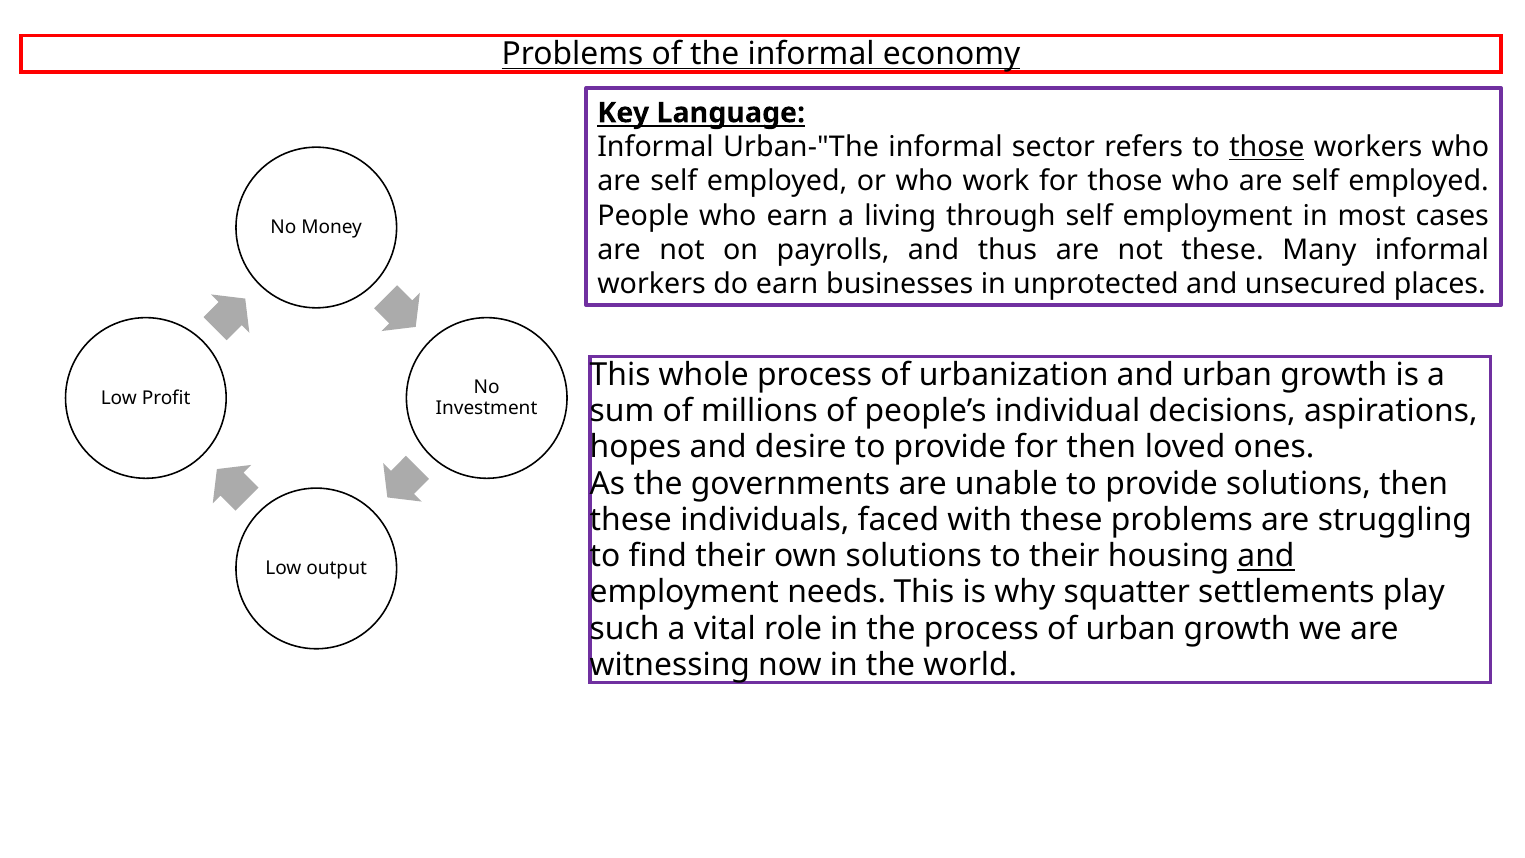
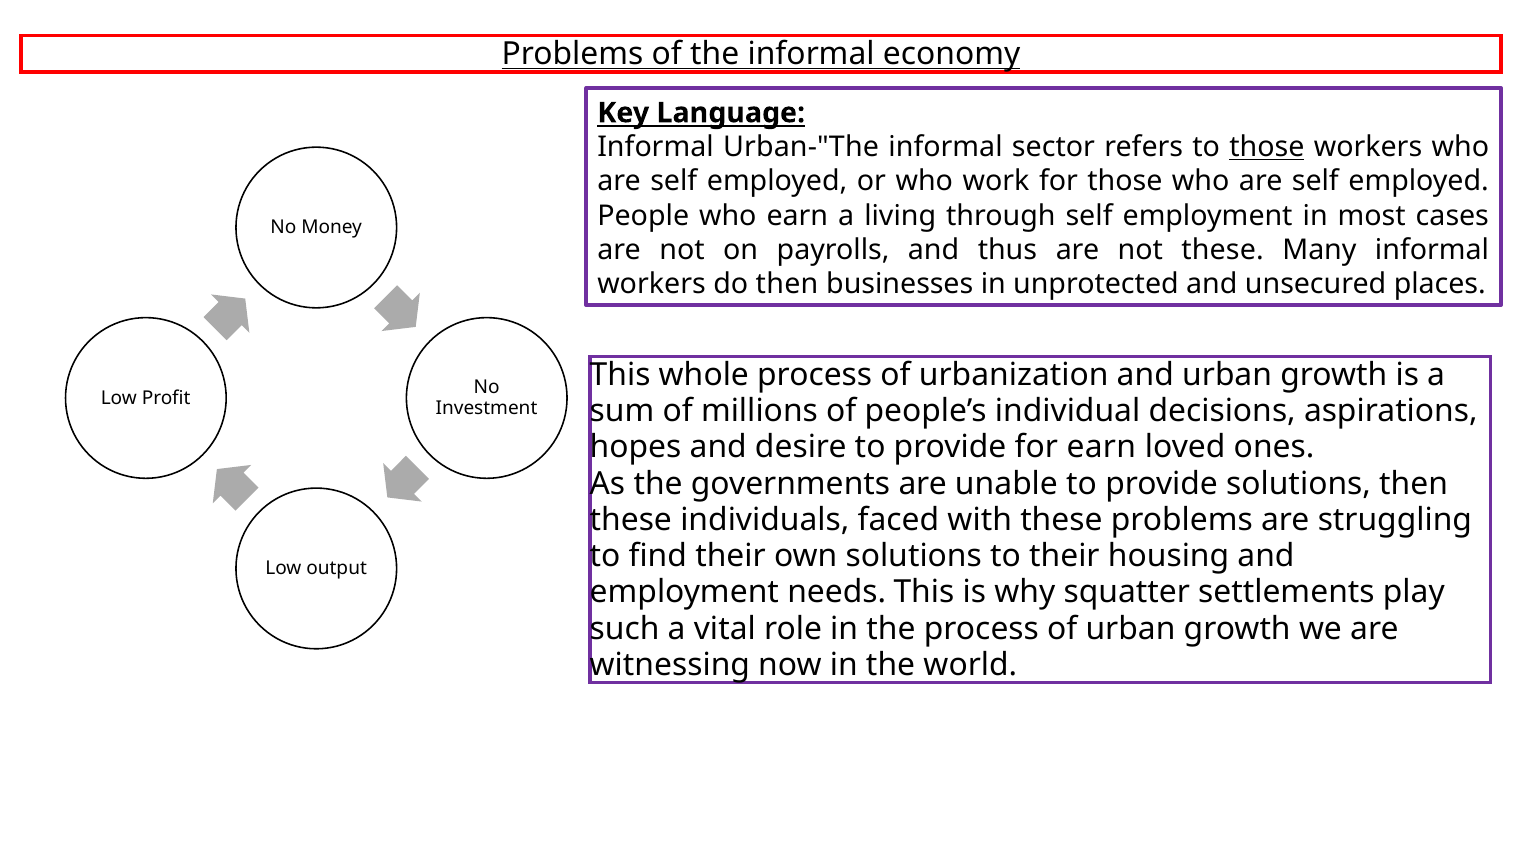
do earn: earn -> then
for then: then -> earn
and at (1266, 556) underline: present -> none
